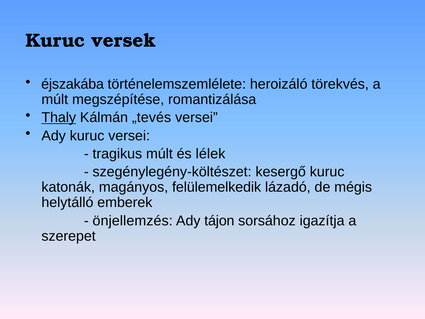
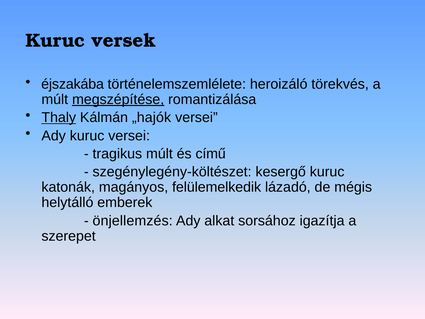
megszépítése underline: none -> present
„tevés: „tevés -> „hajók
lélek: lélek -> című
tájon: tájon -> alkat
